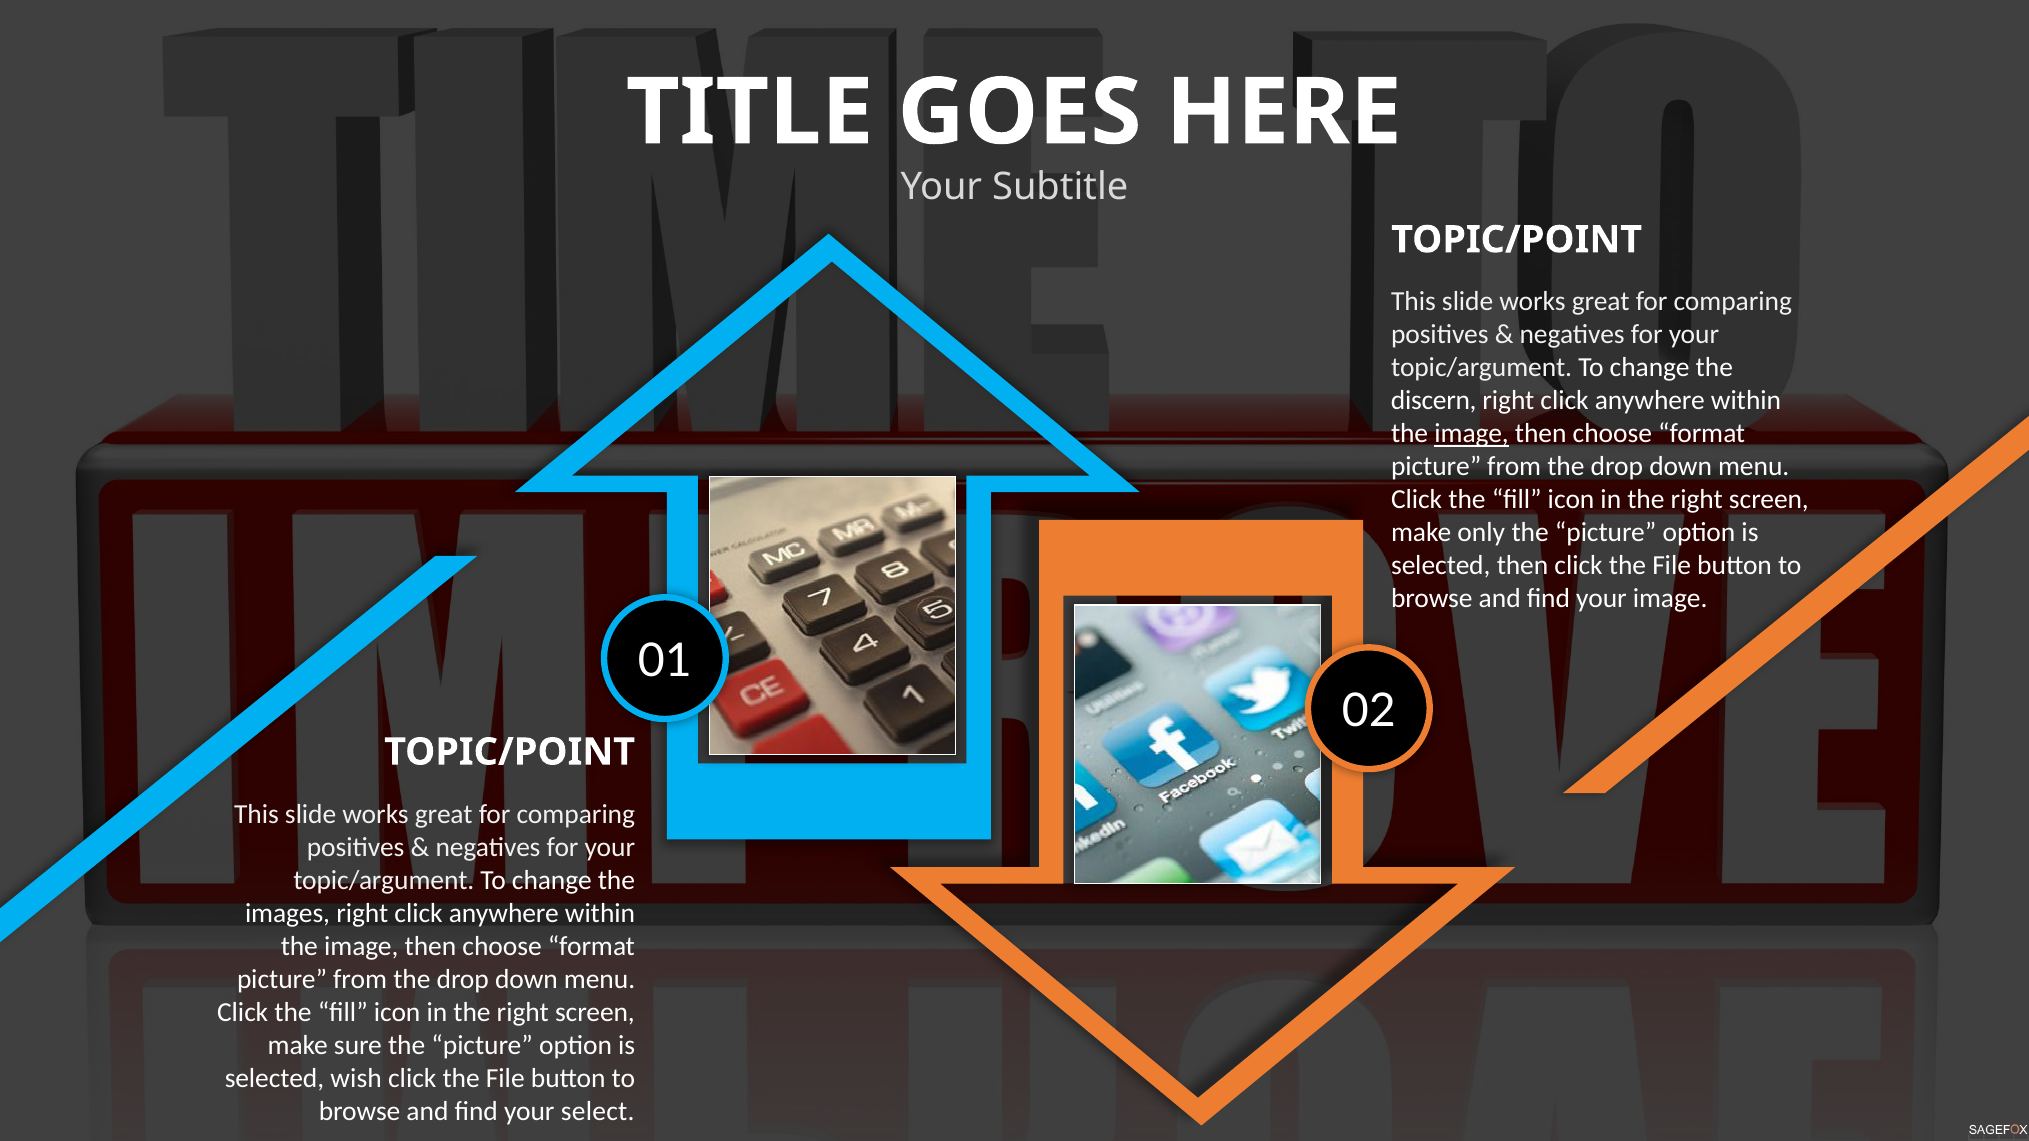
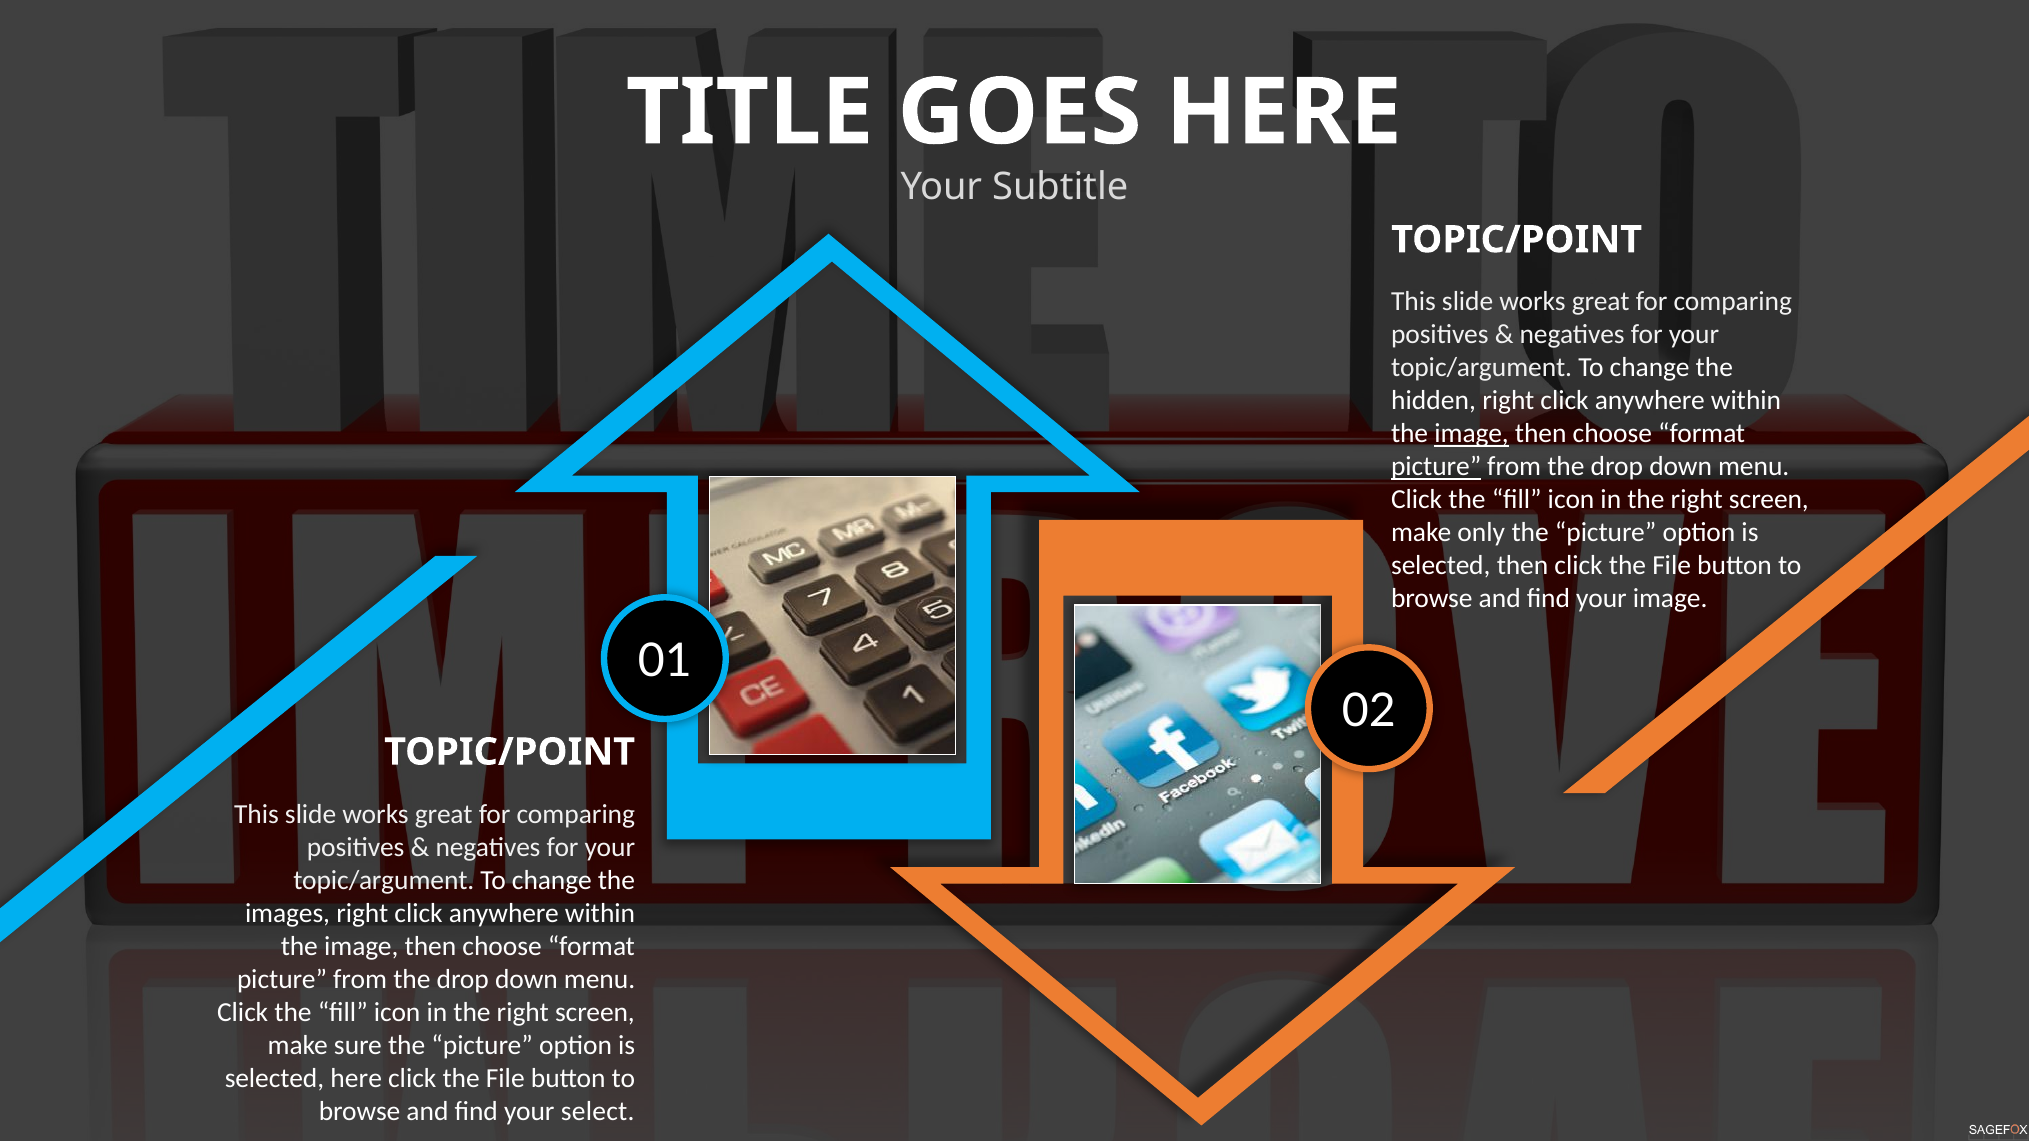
discern: discern -> hidden
picture at (1436, 467) underline: none -> present
selected wish: wish -> here
